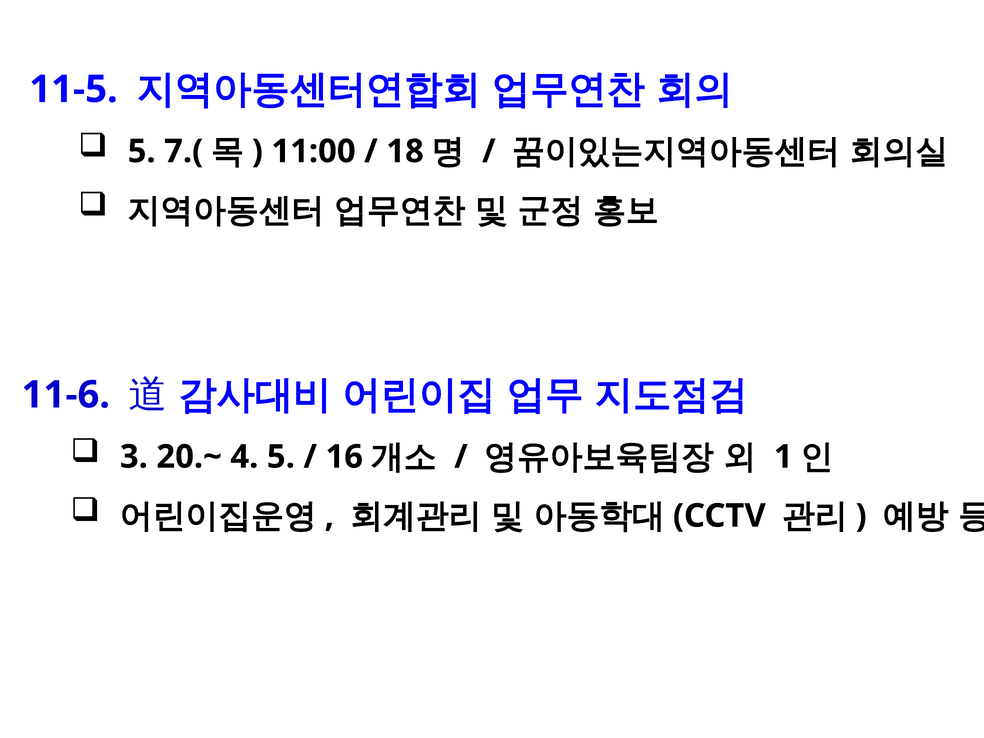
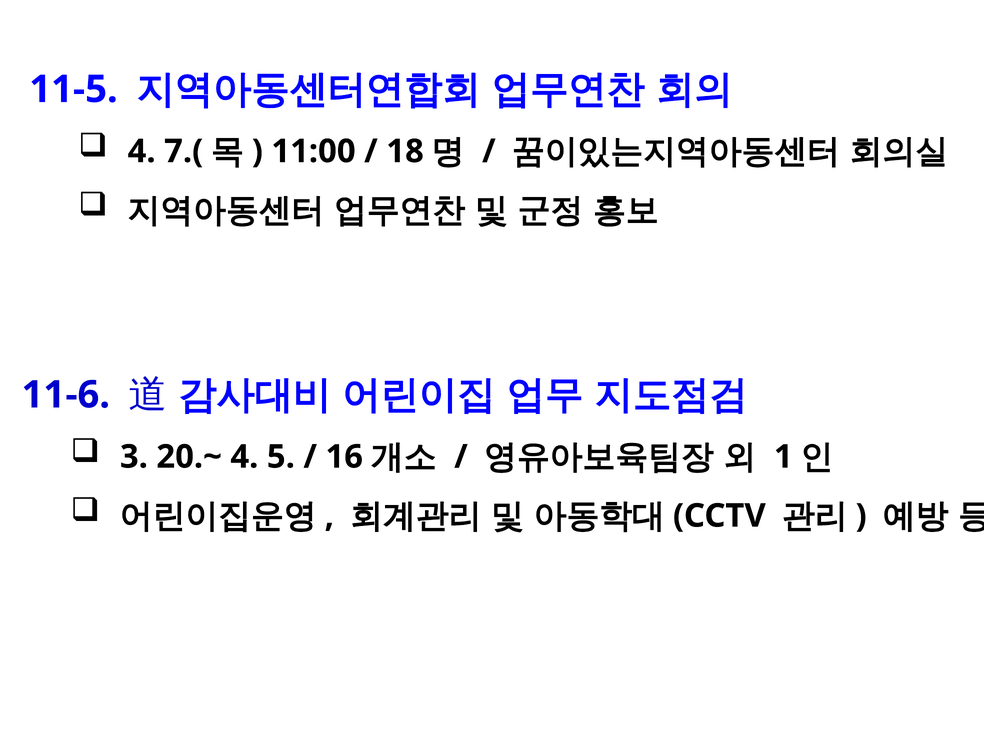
5 at (142, 151): 5 -> 4
